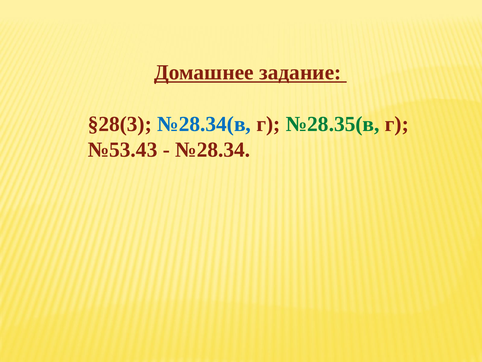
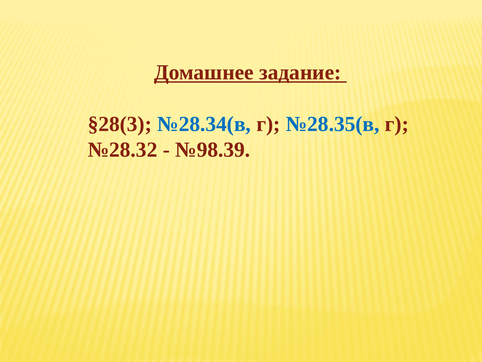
№28.35(в colour: green -> blue
№53.43: №53.43 -> №28.32
№28.34: №28.34 -> №98.39
